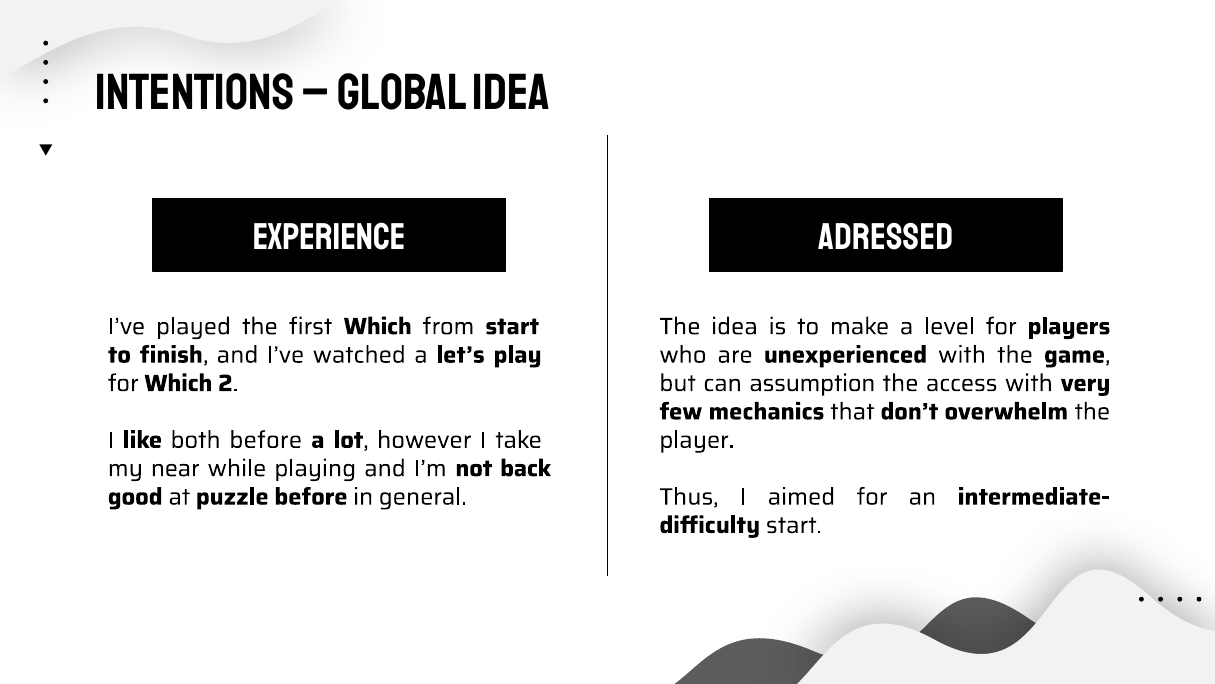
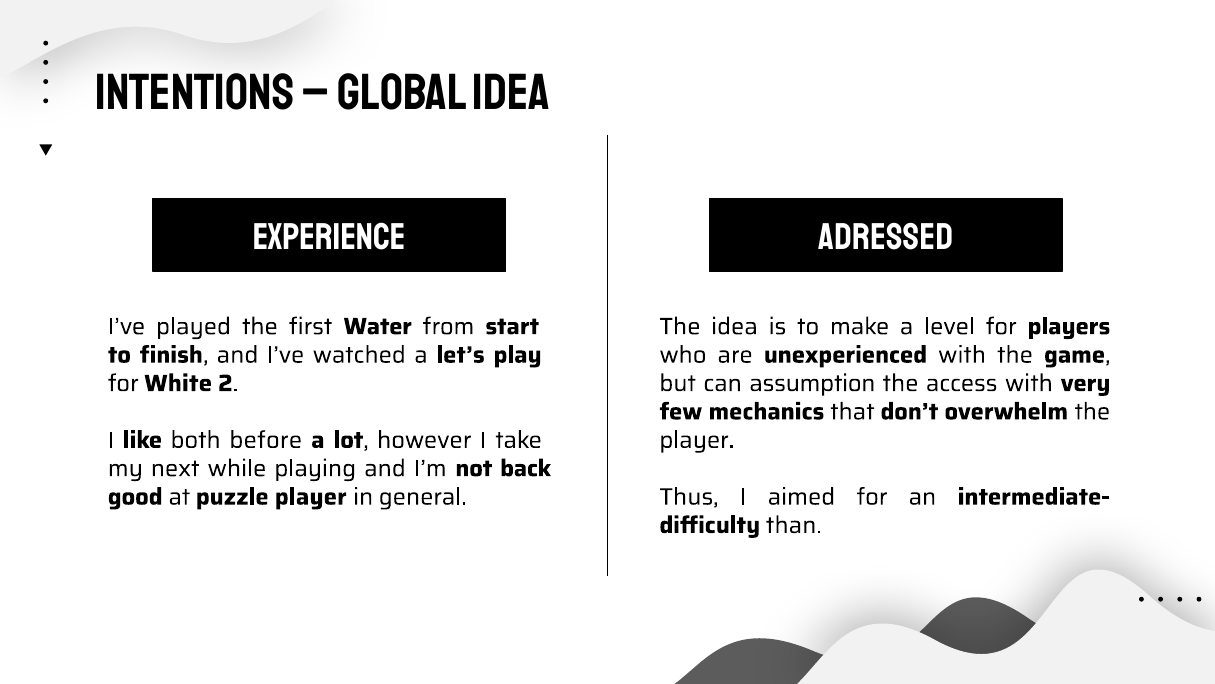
first Which: Which -> Water
for Which: Which -> White
near: near -> next
puzzle before: before -> player
start at (794, 525): start -> than
